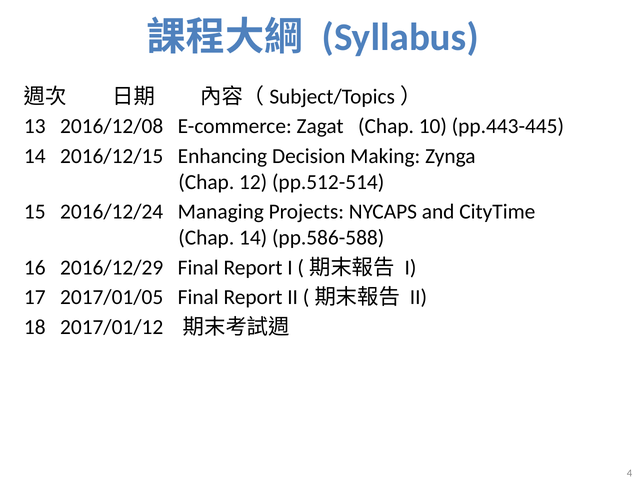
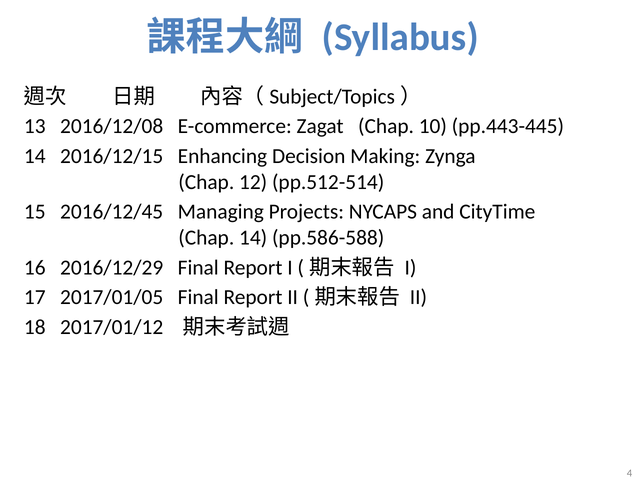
2016/12/24: 2016/12/24 -> 2016/12/45
